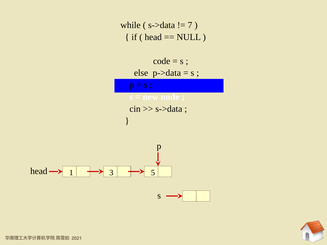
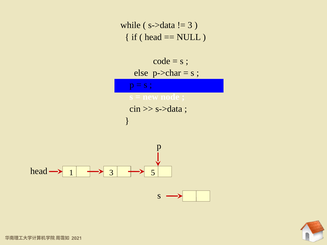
7 at (190, 25): 7 -> 3
p->data: p->data -> p->char
